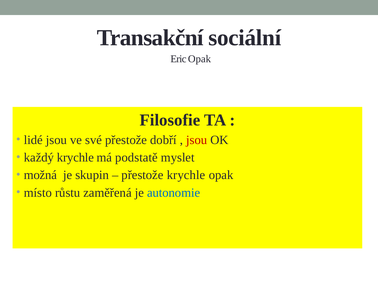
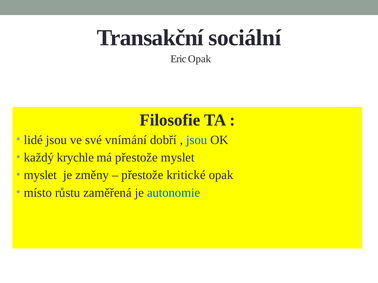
své přestože: přestože -> vnímání
jsou at (197, 140) colour: red -> blue
má podstatě: podstatě -> přestože
možná at (40, 175): možná -> myslet
skupin: skupin -> změny
přestože krychle: krychle -> kritické
